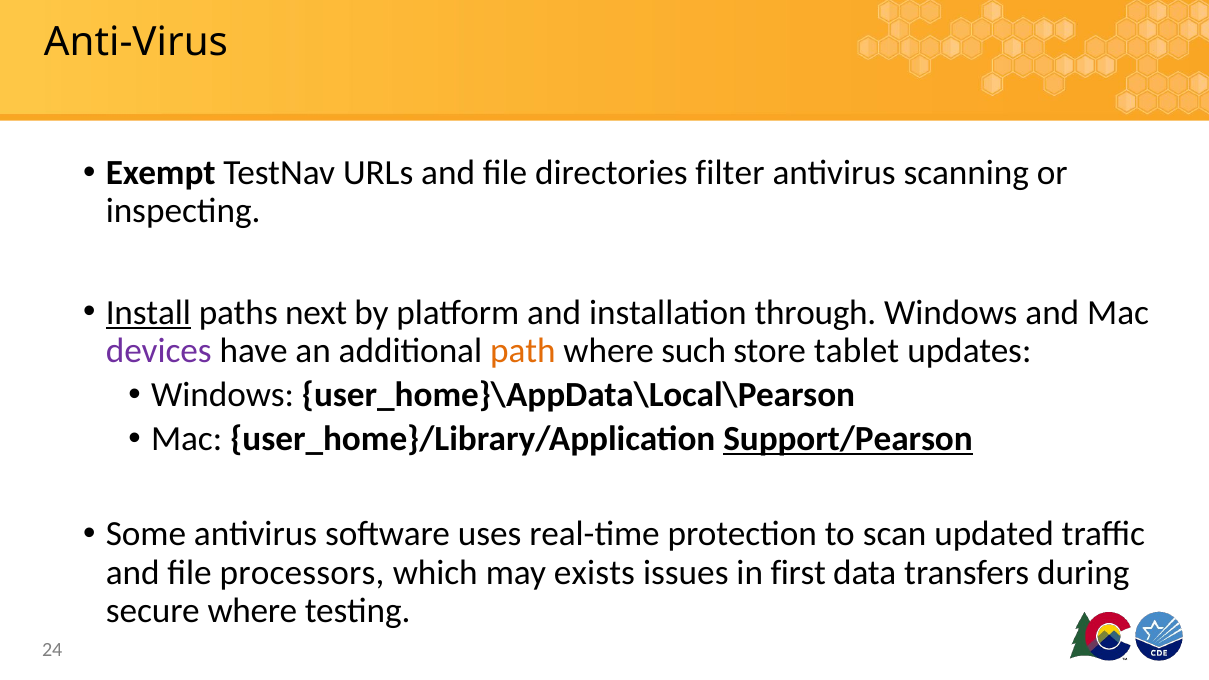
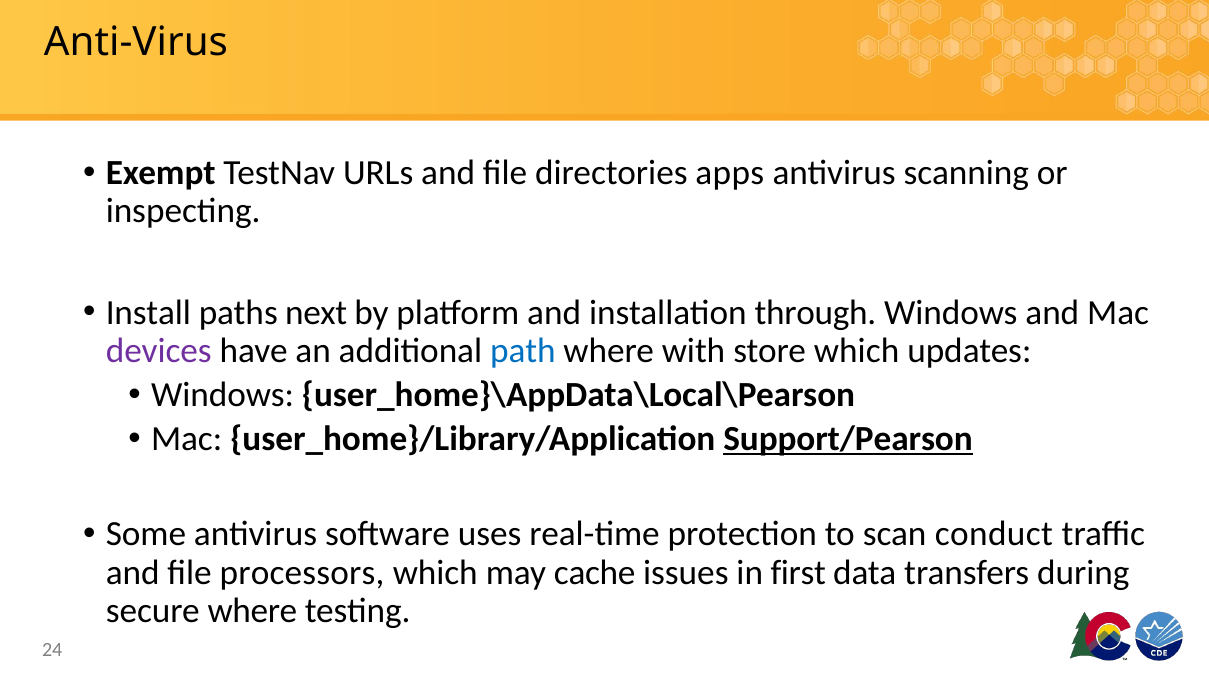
filter: filter -> apps
Install underline: present -> none
path colour: orange -> blue
such: such -> with
store tablet: tablet -> which
updated: updated -> conduct
exists: exists -> cache
